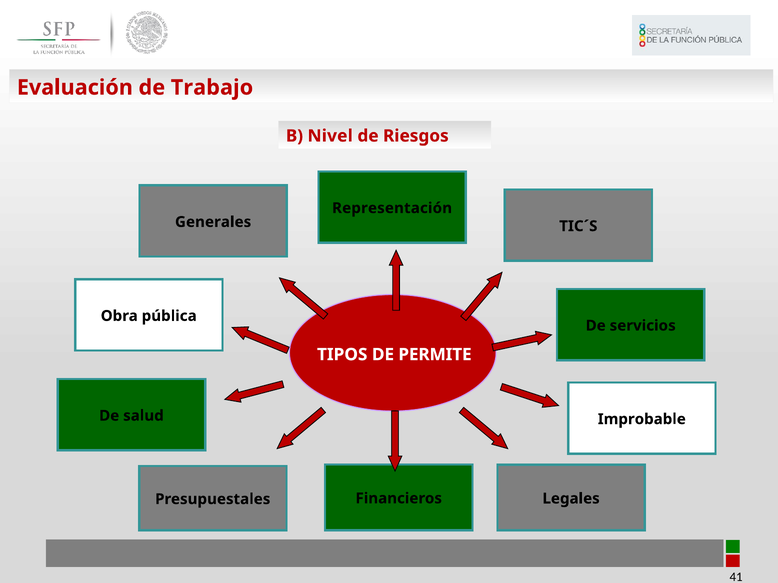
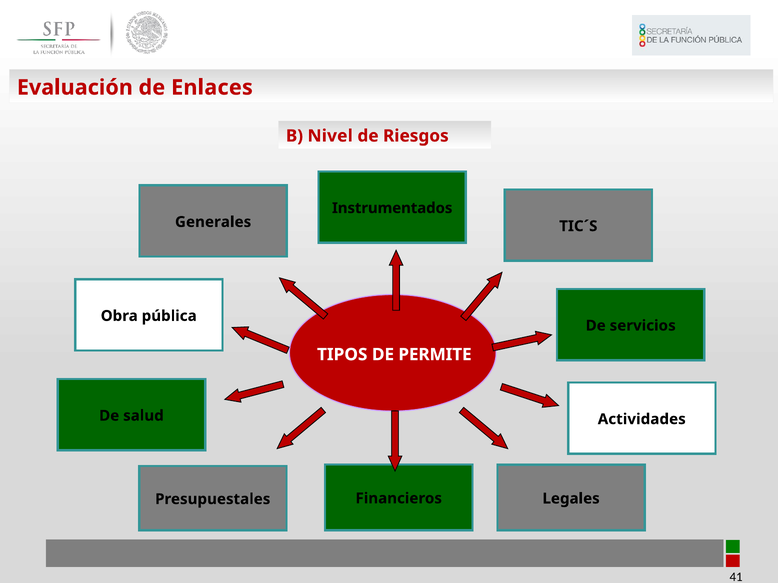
Trabajo: Trabajo -> Enlaces
Representación: Representación -> Instrumentados
Improbable: Improbable -> Actividades
